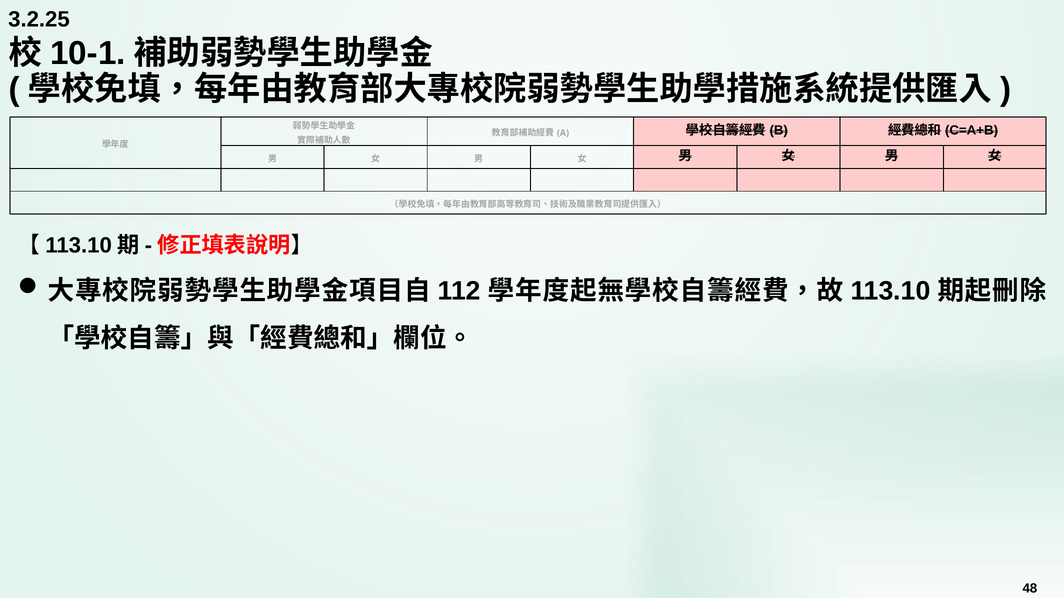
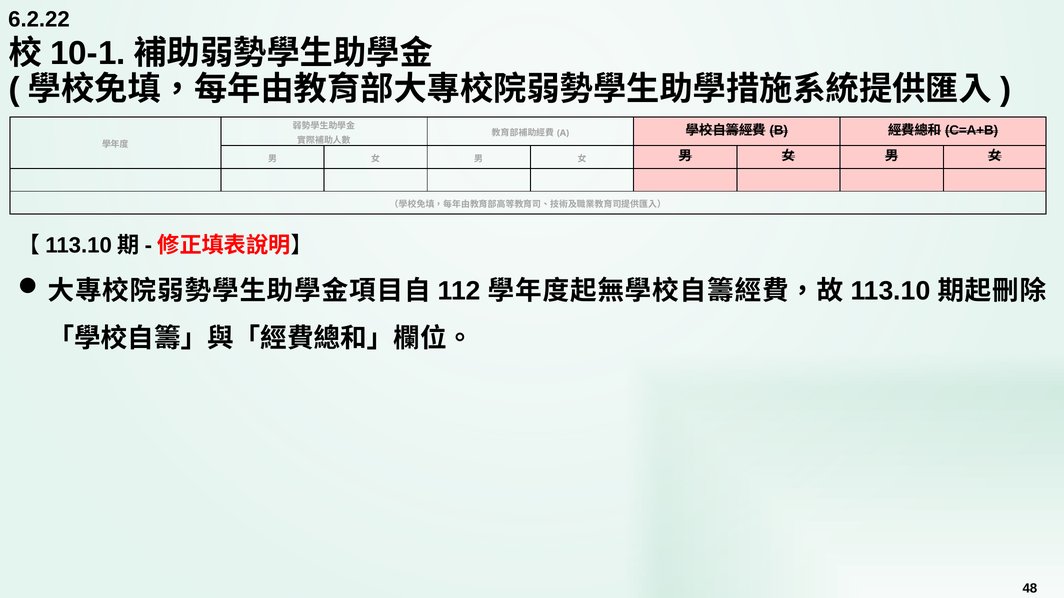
3.2.25: 3.2.25 -> 6.2.22
